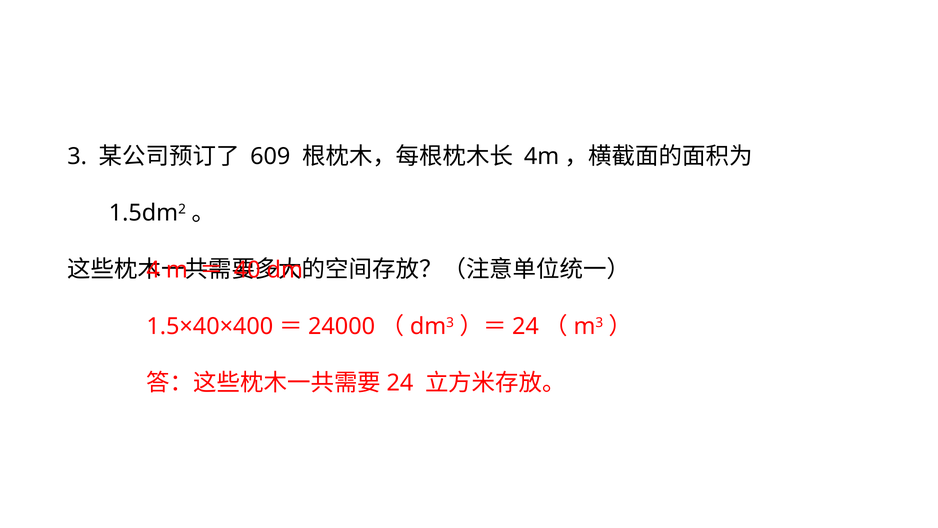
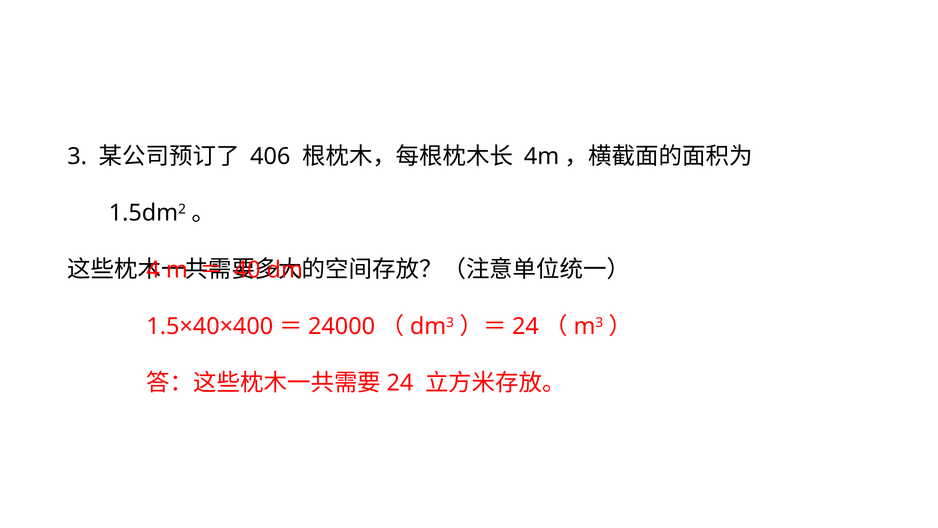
609: 609 -> 406
